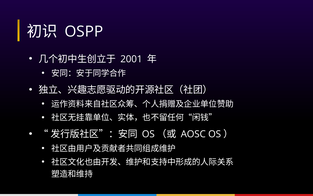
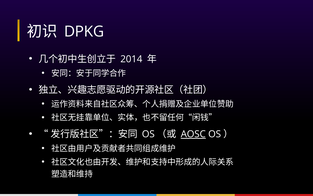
OSPP: OSPP -> DPKG
2001: 2001 -> 2014
AOSC underline: none -> present
